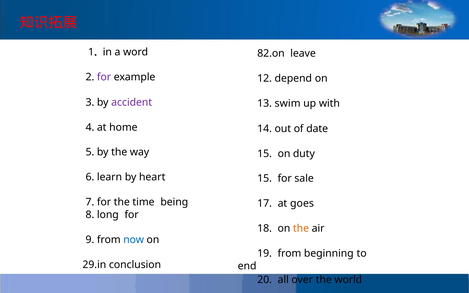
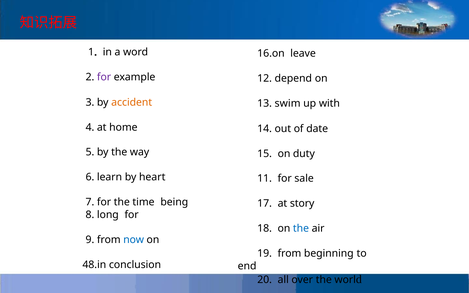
82.on: 82.on -> 16.on
accident colour: purple -> orange
heart 15: 15 -> 11
goes: goes -> story
the at (301, 229) colour: orange -> blue
29.in: 29.in -> 48.in
